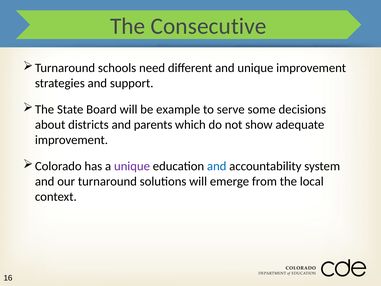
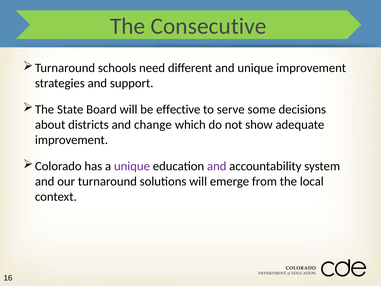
example: example -> effective
parents: parents -> change
and at (217, 166) colour: blue -> purple
